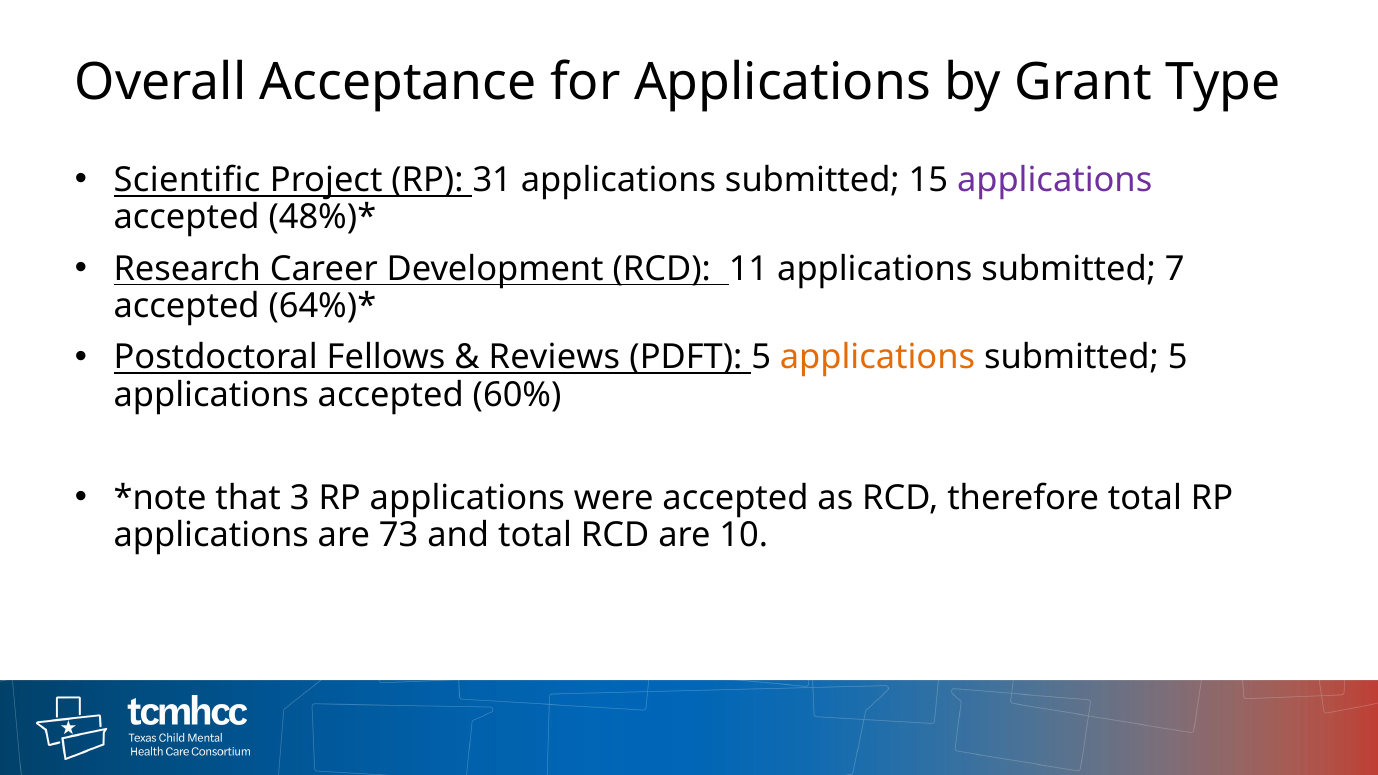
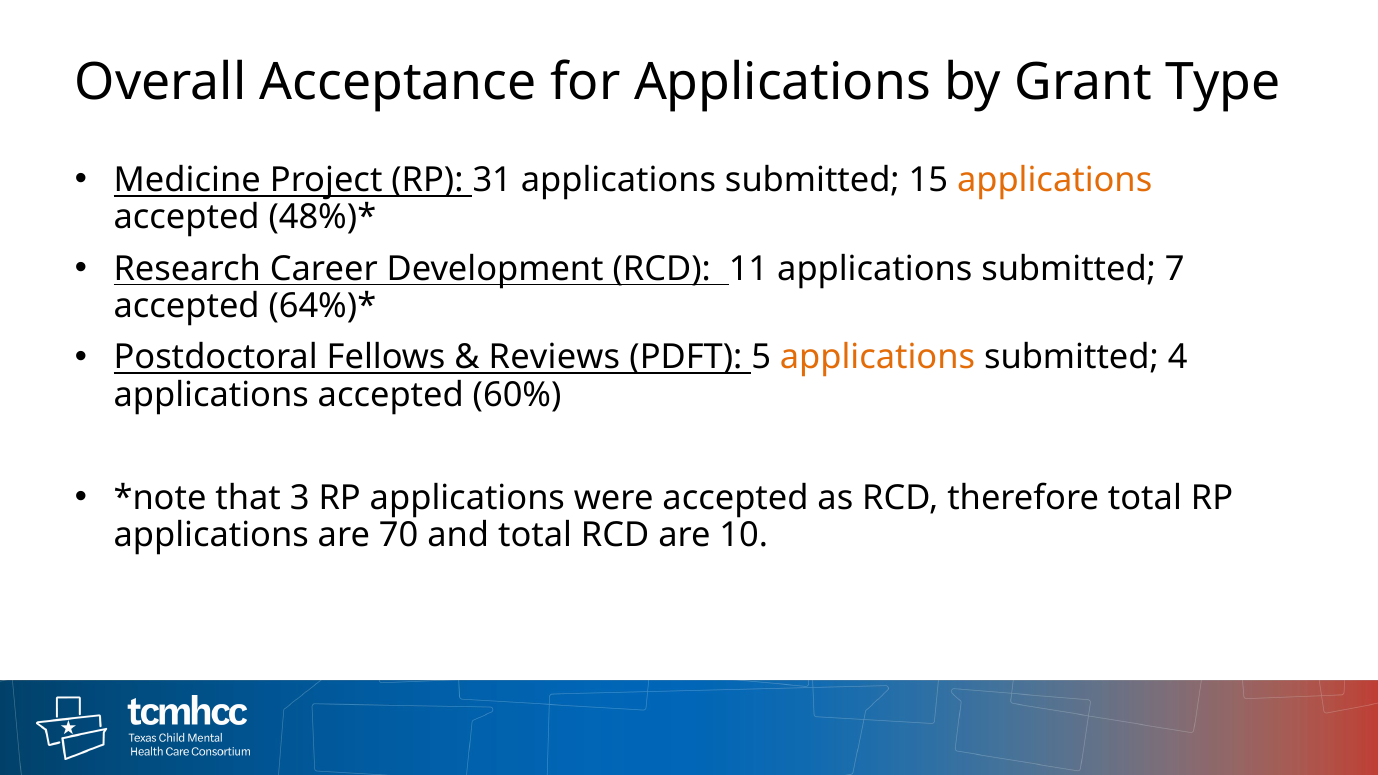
Scientific: Scientific -> Medicine
applications at (1055, 180) colour: purple -> orange
submitted 5: 5 -> 4
73: 73 -> 70
